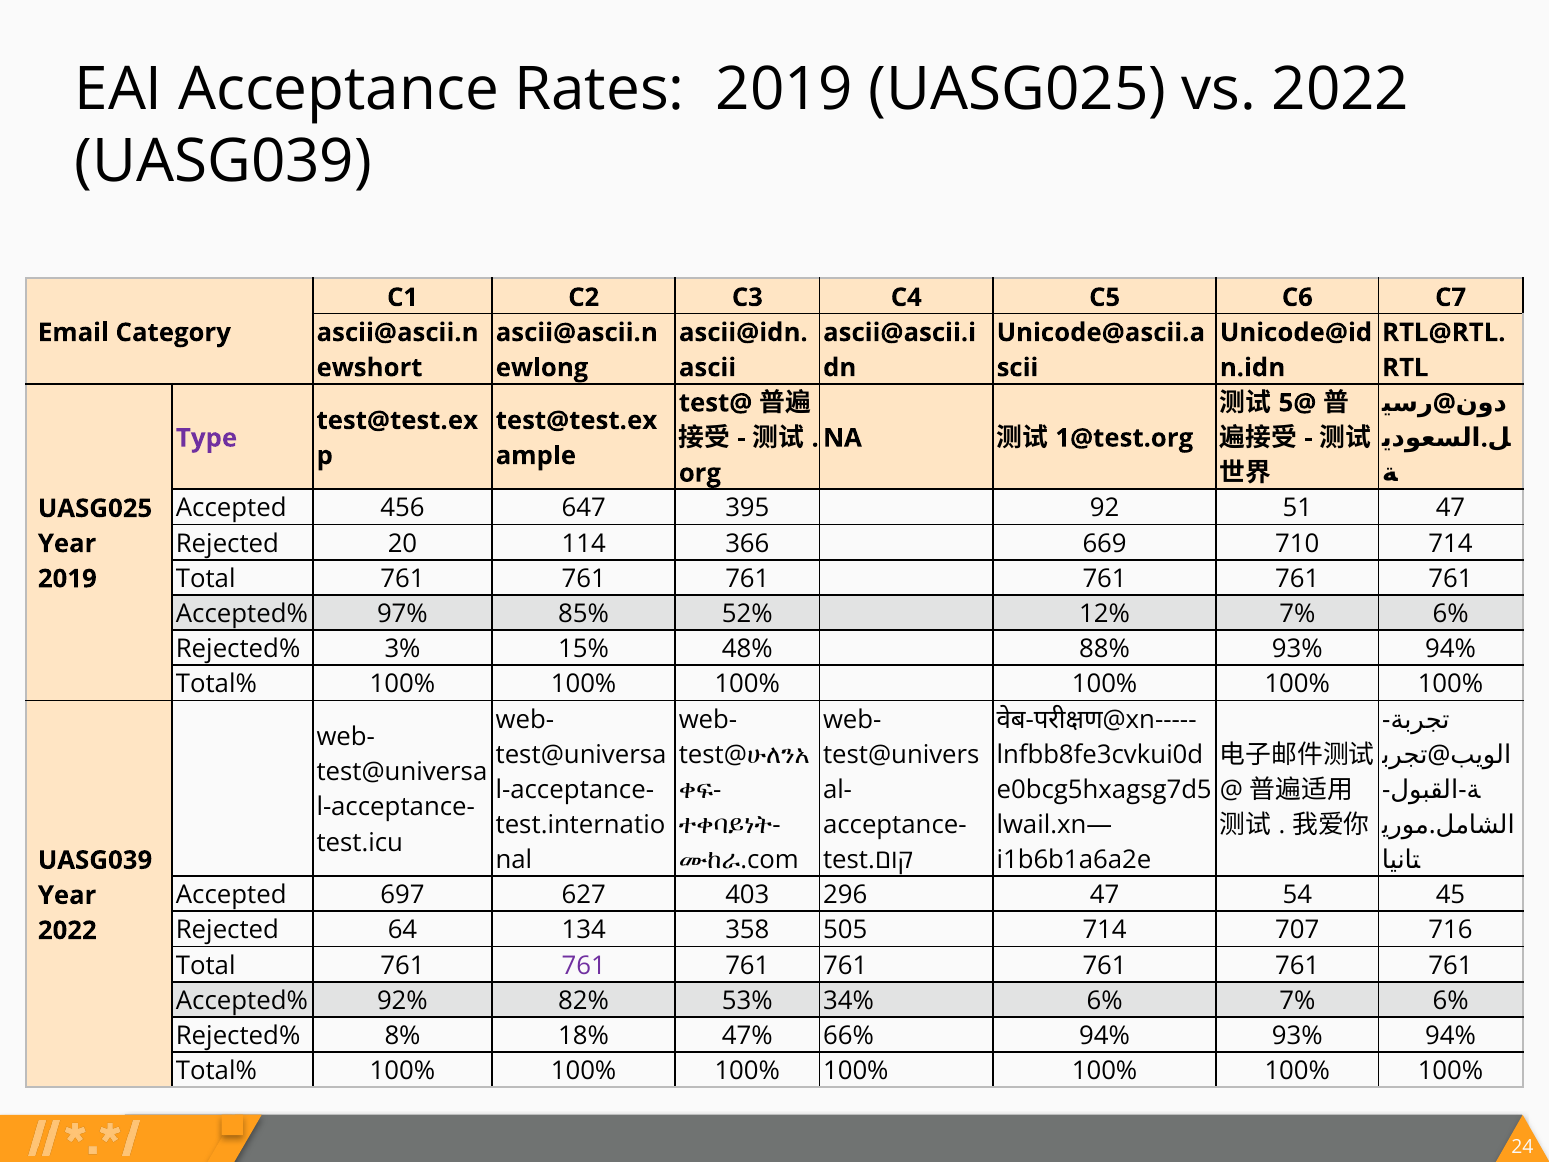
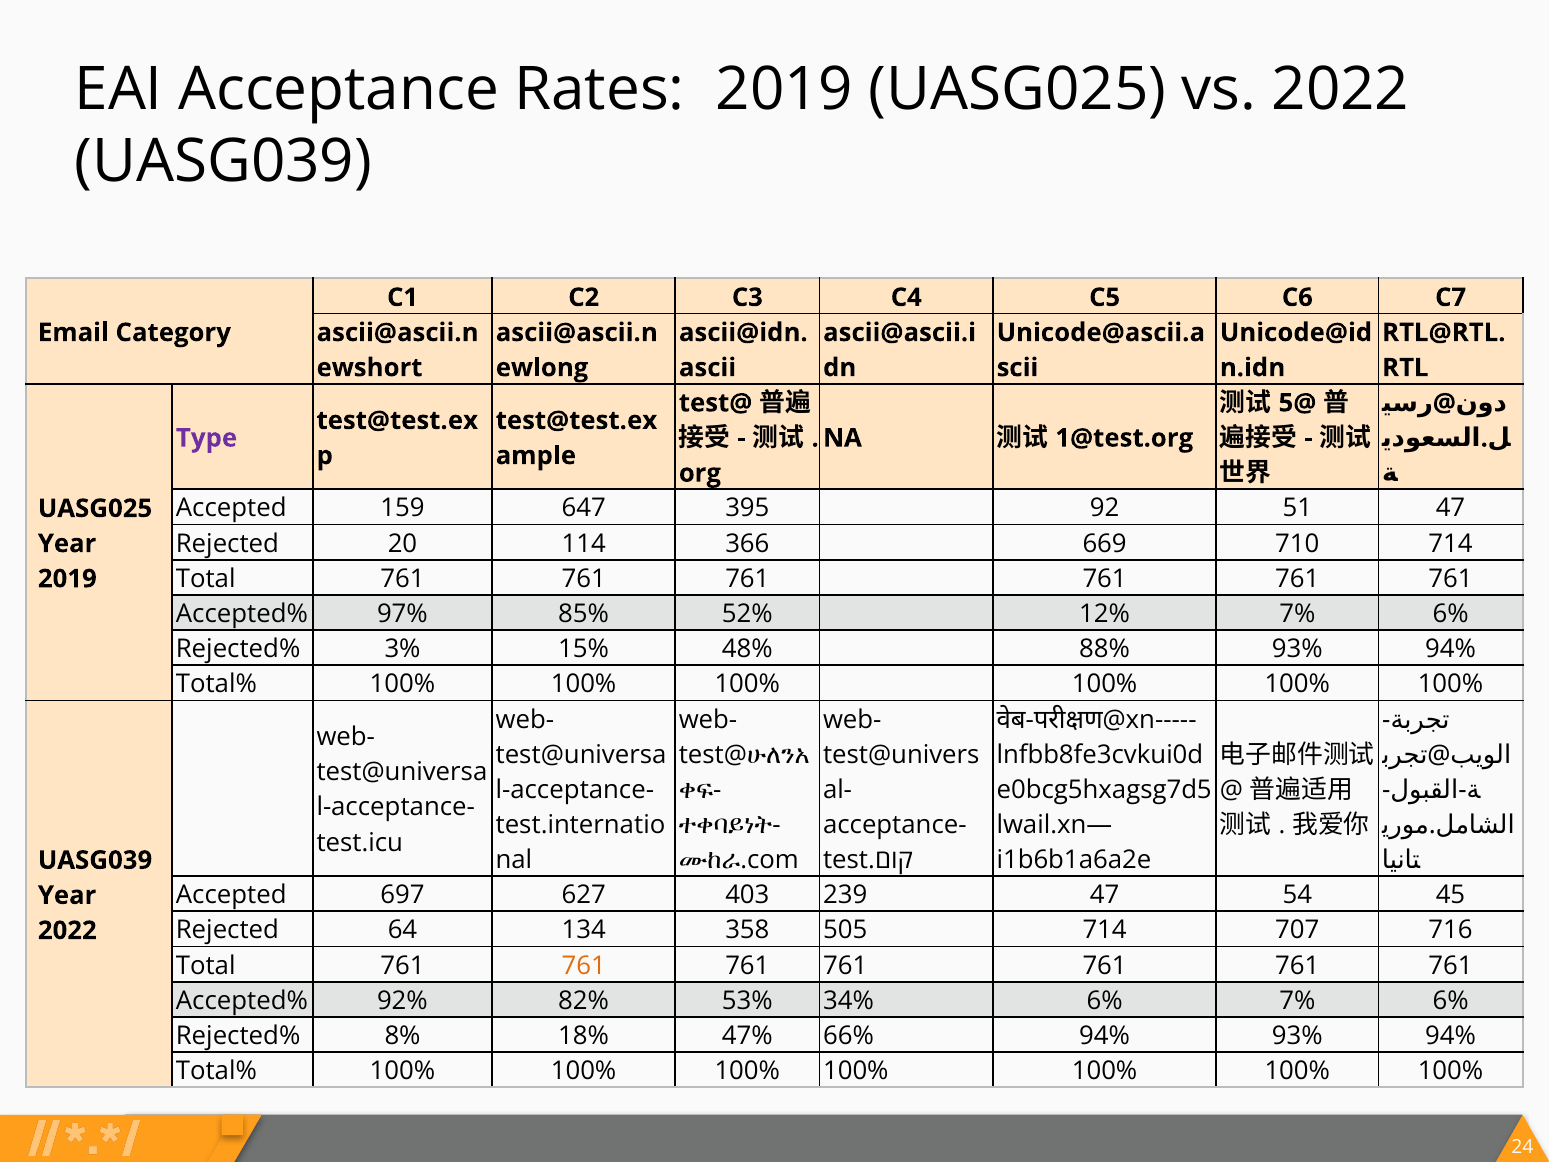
456: 456 -> 159
296: 296 -> 239
761 at (584, 965) colour: purple -> orange
